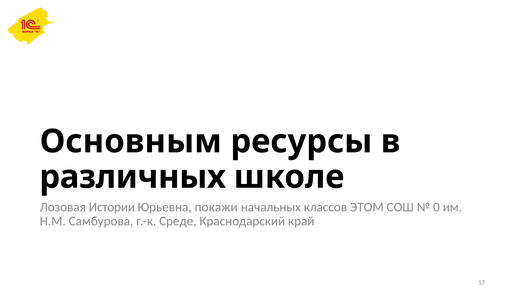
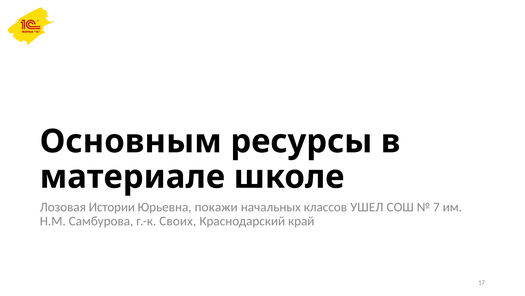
различных: различных -> материале
ЭТОМ: ЭТОМ -> УШЕЛ
0: 0 -> 7
Среде: Среде -> Своих
